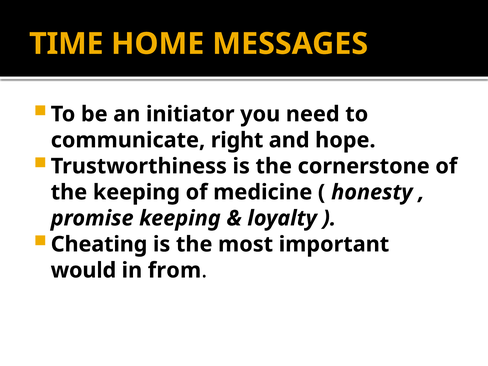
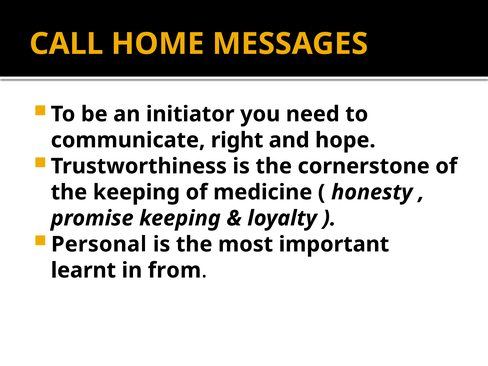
TIME: TIME -> CALL
Cheating: Cheating -> Personal
would: would -> learnt
